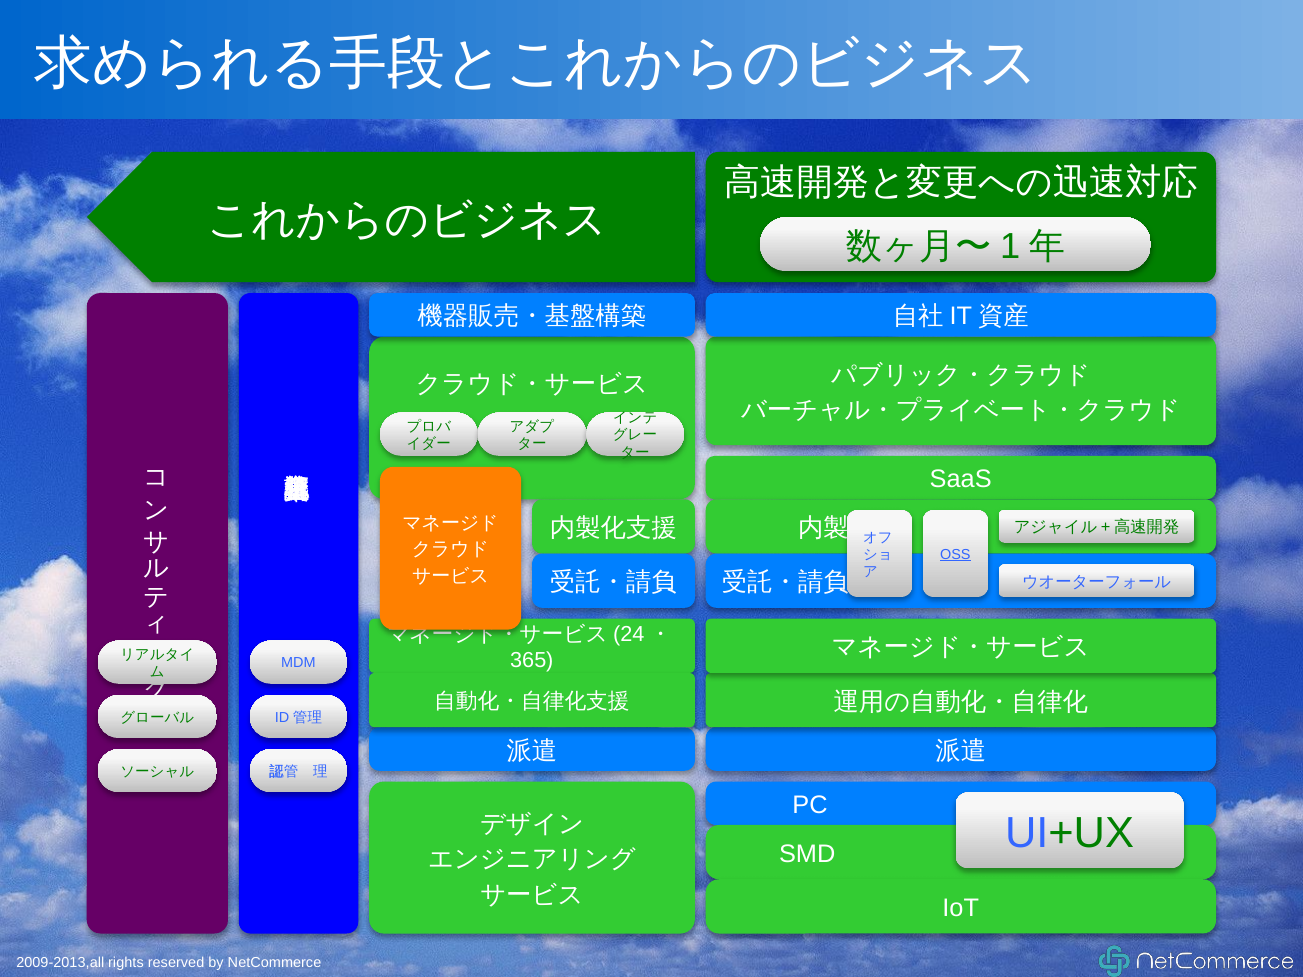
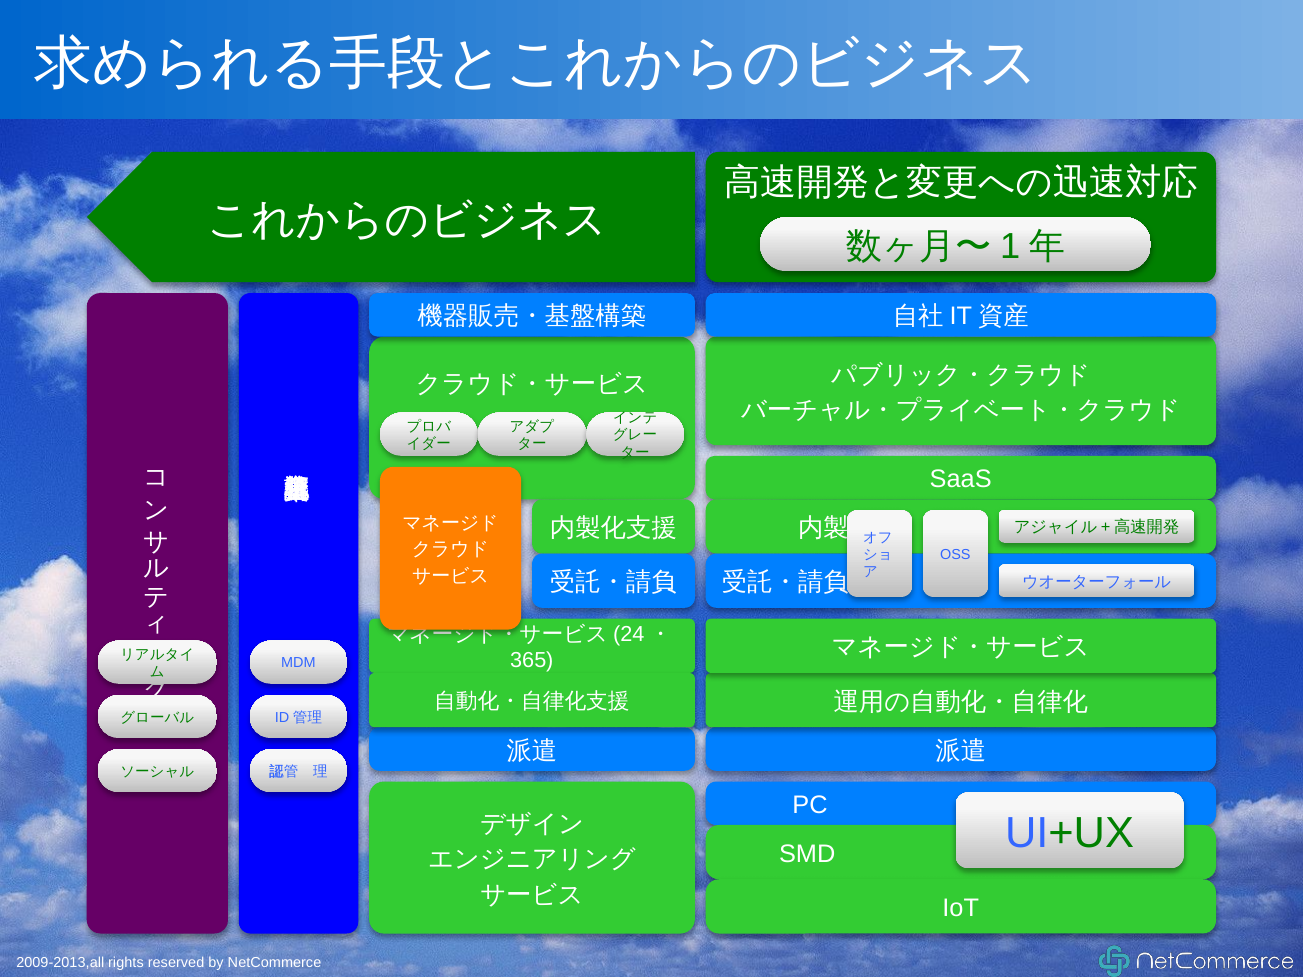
OSS underline: present -> none
